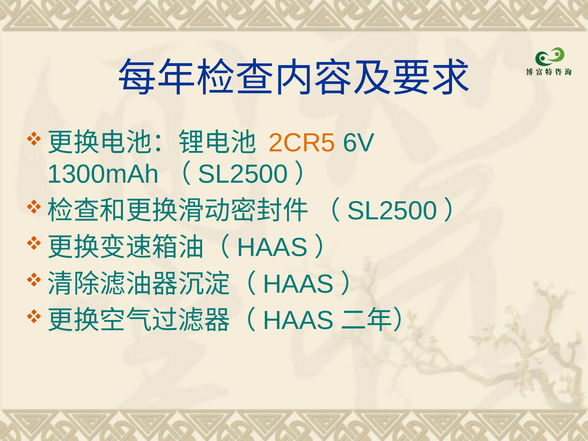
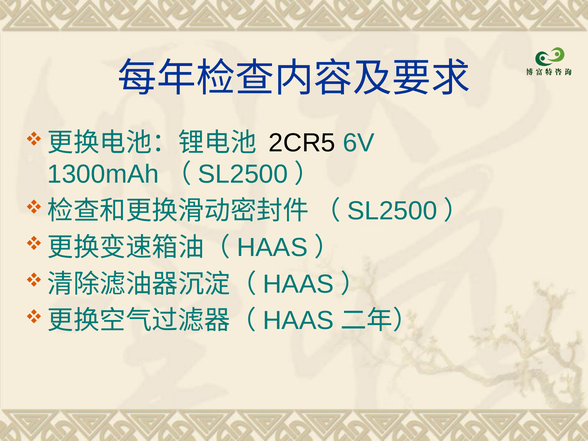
2CR5 colour: orange -> black
